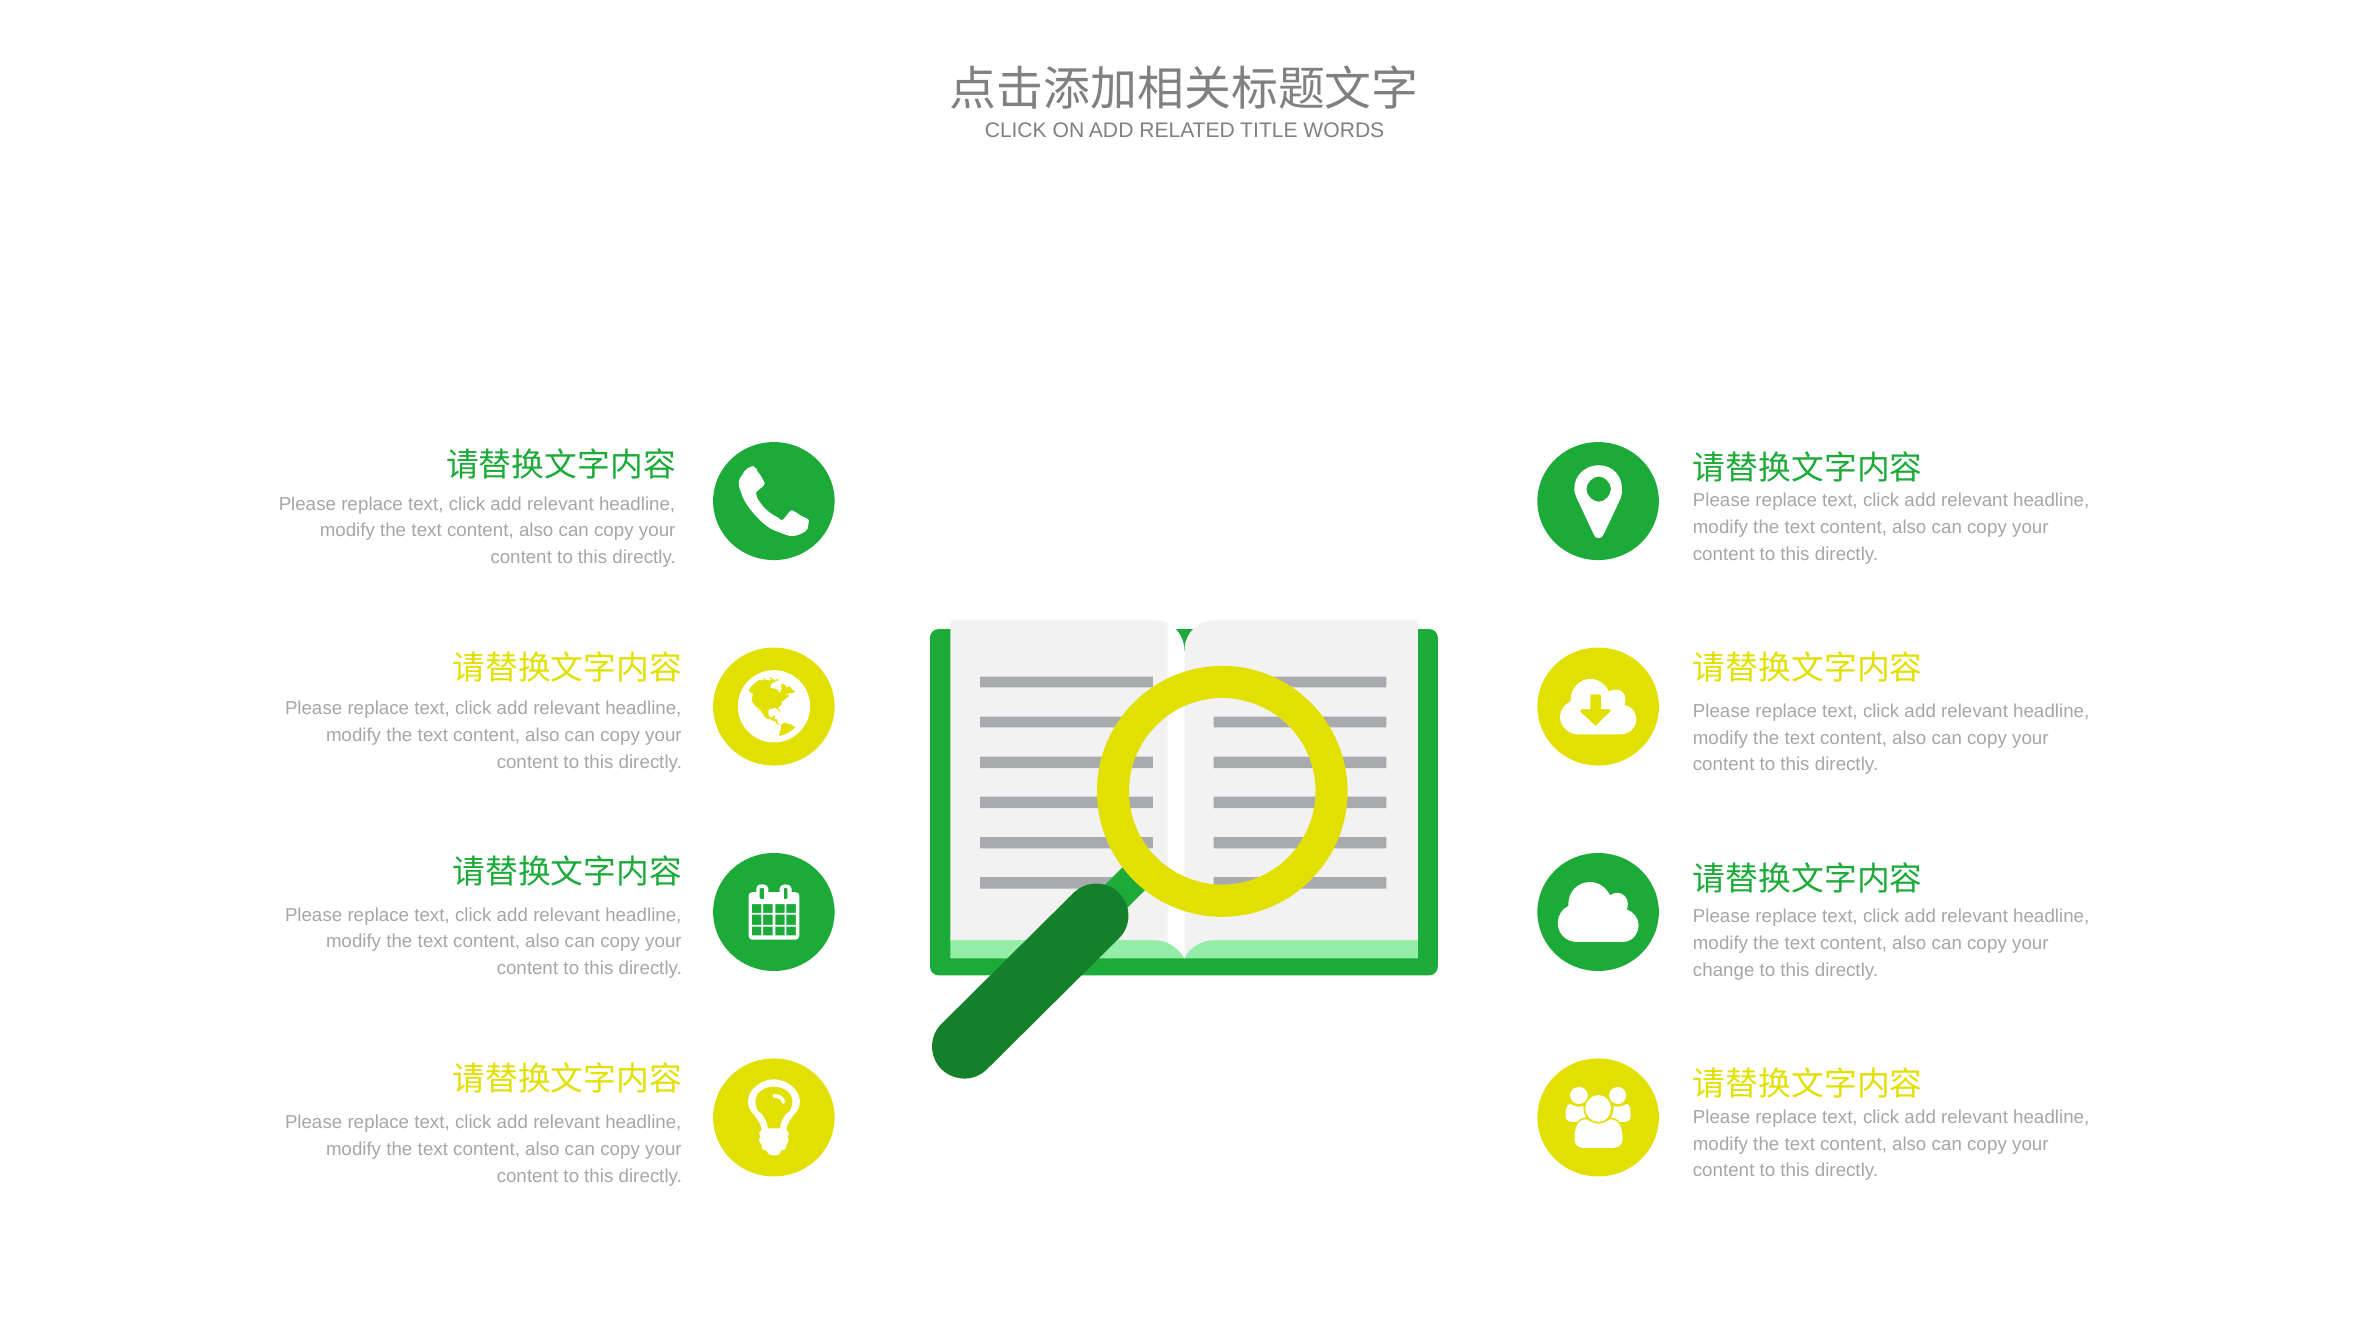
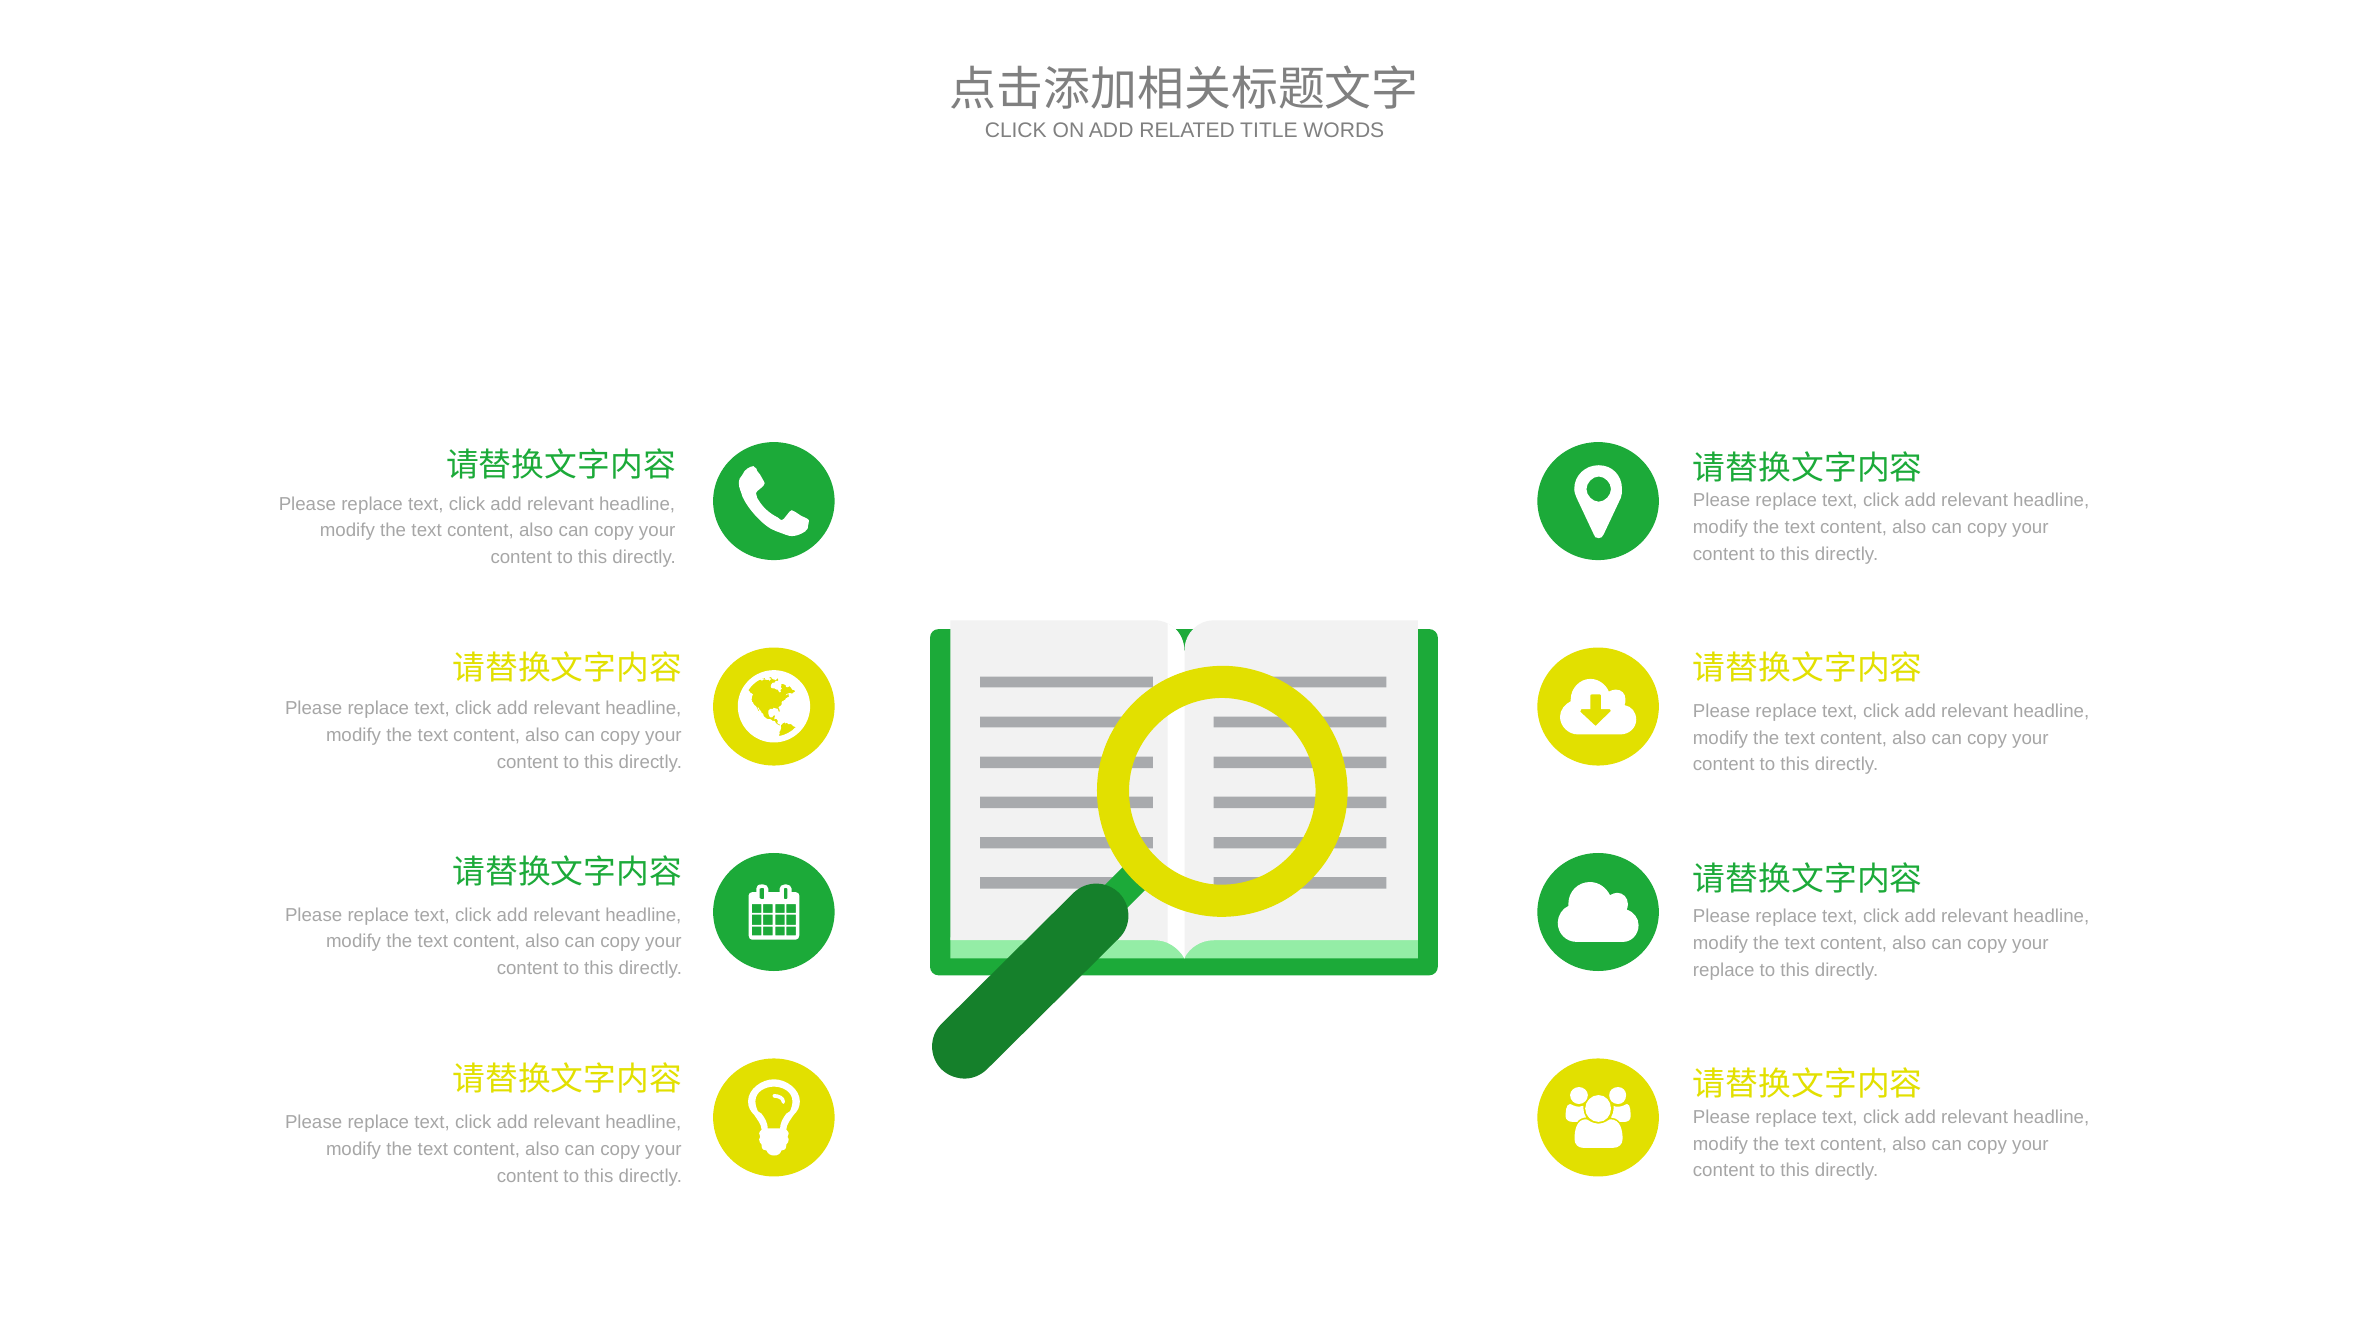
change at (1724, 971): change -> replace
